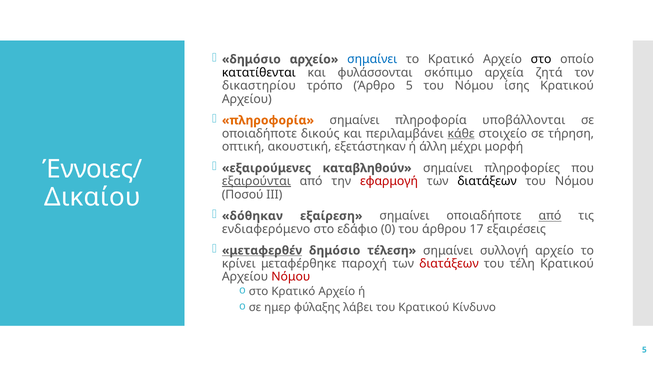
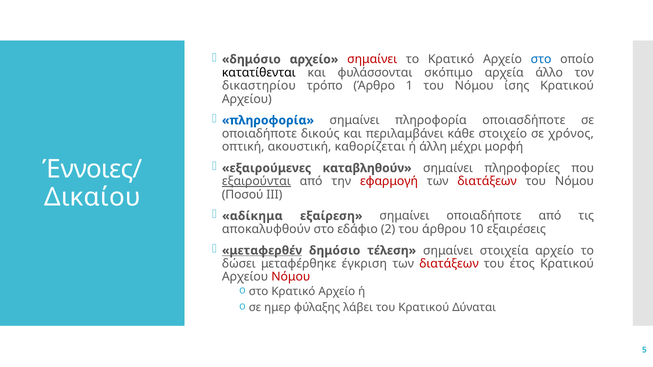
σημαίνει at (372, 59) colour: blue -> red
στο at (541, 59) colour: black -> blue
ζητά: ζητά -> άλλο
Άρθρο 5: 5 -> 1
πληροφορία at (268, 120) colour: orange -> blue
υποβάλλονται: υποβάλλονται -> οποιασδήποτε
κάθε underline: present -> none
τήρηση: τήρηση -> χρόνος
εξετάστηκαν: εξετάστηκαν -> καθορίζεται
διατάξεων at (487, 182) colour: black -> red
δόθηκαν: δόθηκαν -> αδίκημα
από at (550, 216) underline: present -> none
ενδιαφερόμενο: ενδιαφερόμενο -> αποκαλυφθούν
0: 0 -> 2
17: 17 -> 10
συλλογή: συλλογή -> στοιχεία
κρίνει: κρίνει -> δώσει
παροχή: παροχή -> έγκριση
τέλη: τέλη -> έτος
Κίνδυνο: Κίνδυνο -> Δύναται
